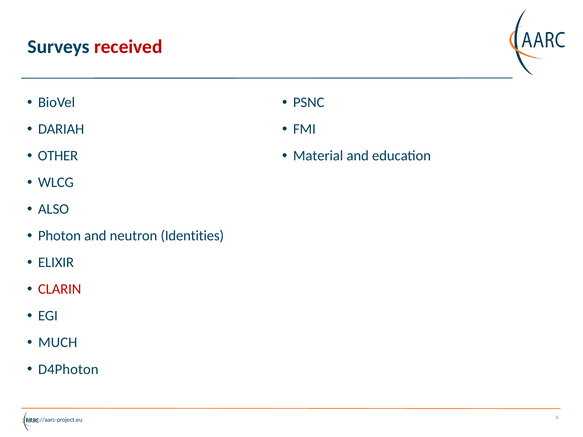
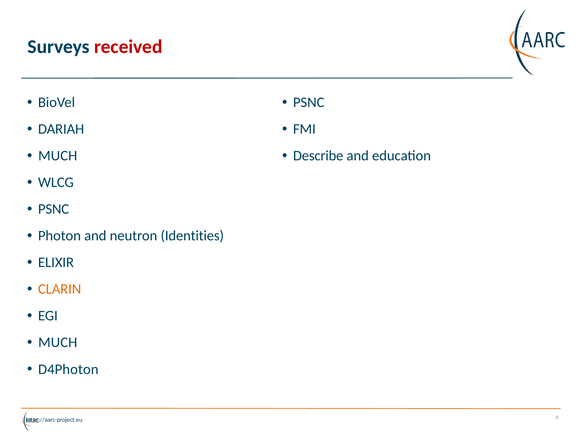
OTHER at (58, 156): OTHER -> MUCH
Material: Material -> Describe
ALSO at (53, 209): ALSO -> PSNC
CLARIN colour: red -> orange
